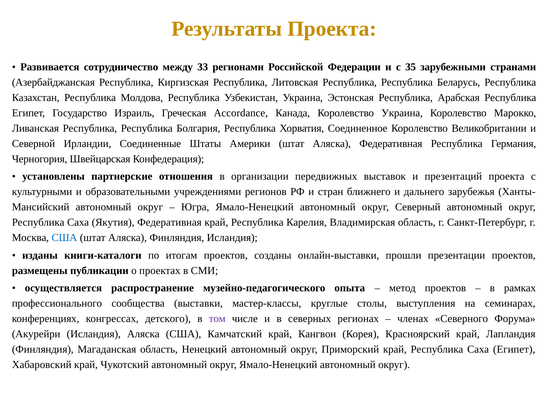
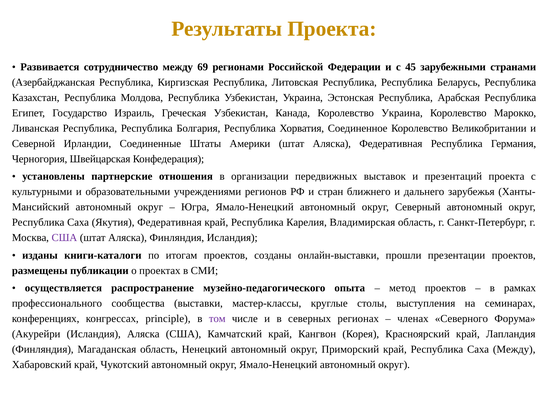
33: 33 -> 69
35: 35 -> 45
Греческая Accordance: Accordance -> Узбекистан
США at (64, 238) colour: blue -> purple
детского: детского -> principle
Саха Египет: Египет -> Между
